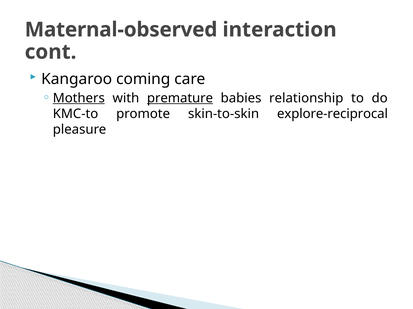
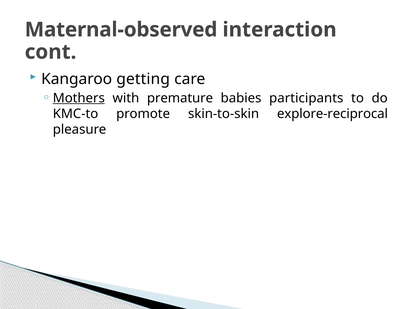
coming: coming -> getting
premature underline: present -> none
relationship: relationship -> participants
